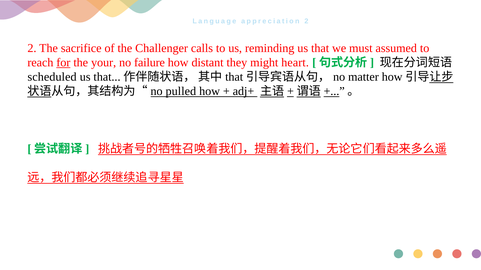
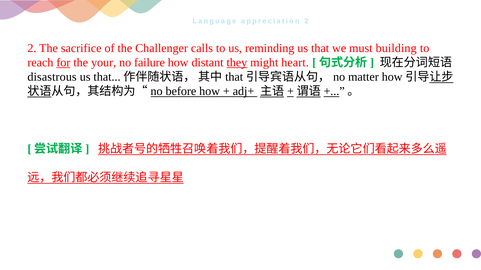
assumed: assumed -> building
they underline: none -> present
scheduled: scheduled -> disastrous
pulled: pulled -> before
